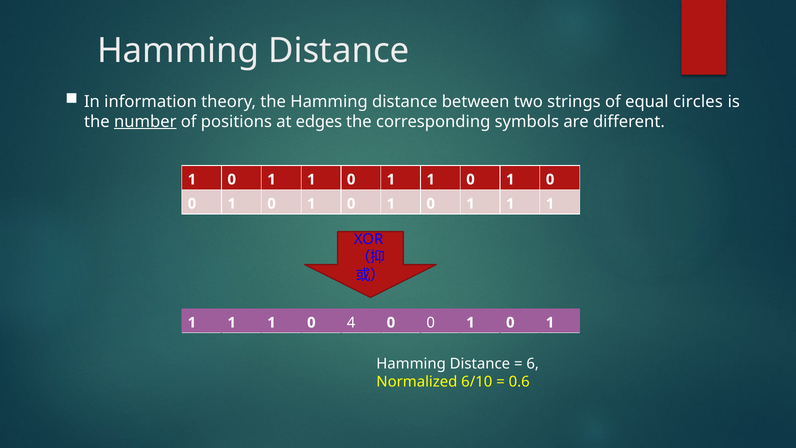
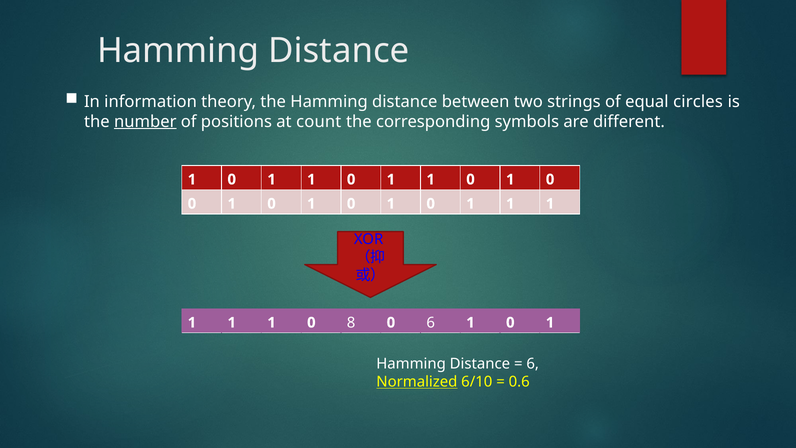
edges: edges -> count
4: 4 -> 8
0 at (431, 322): 0 -> 6
Normalized underline: none -> present
